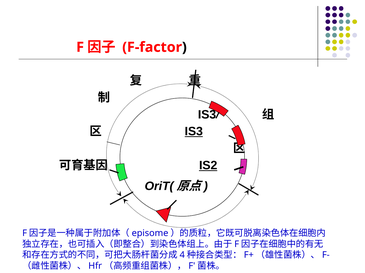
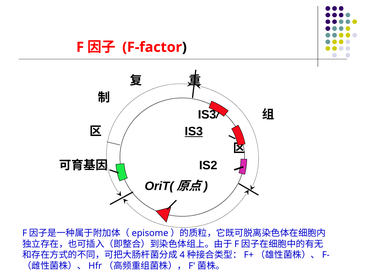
IS2 underline: present -> none
